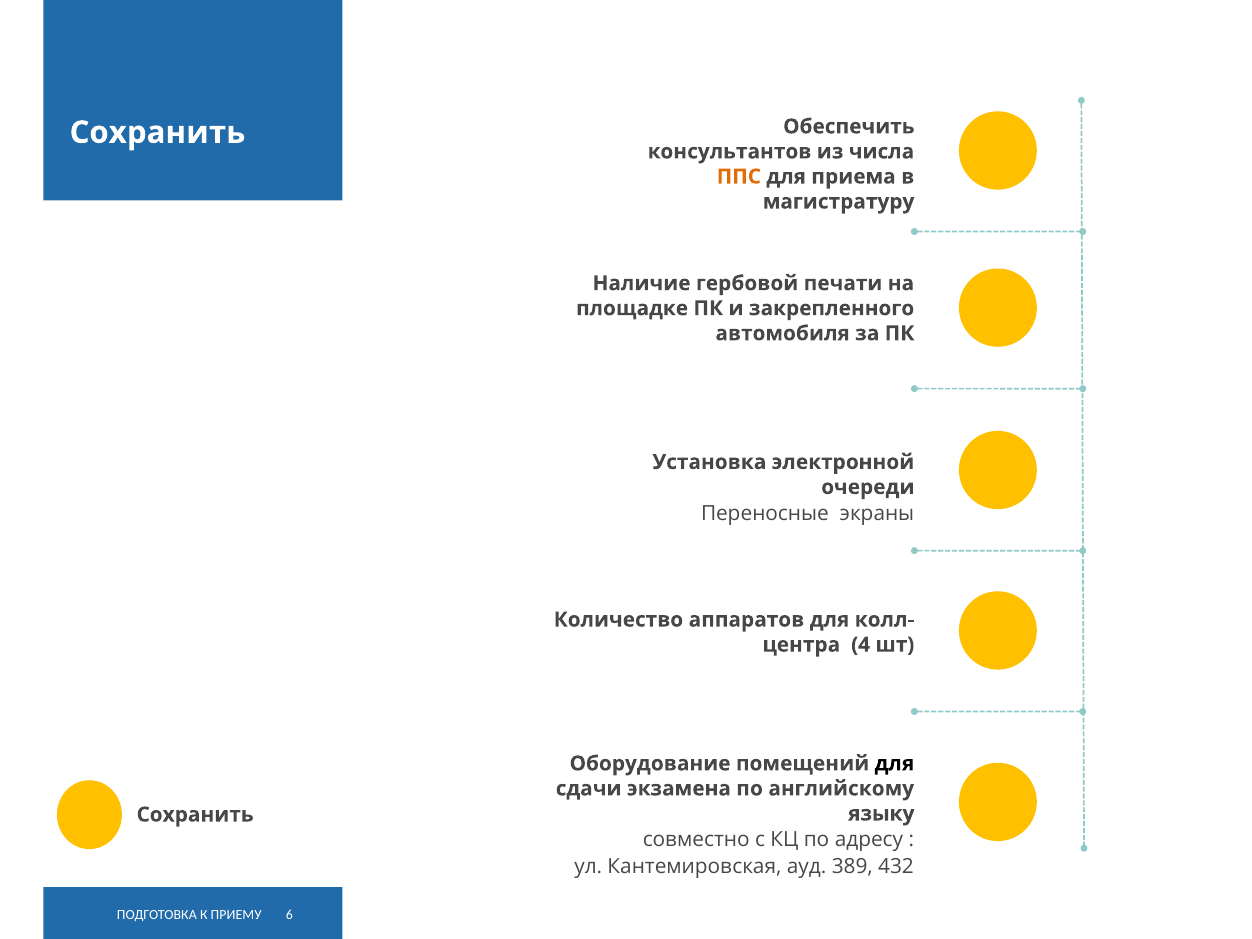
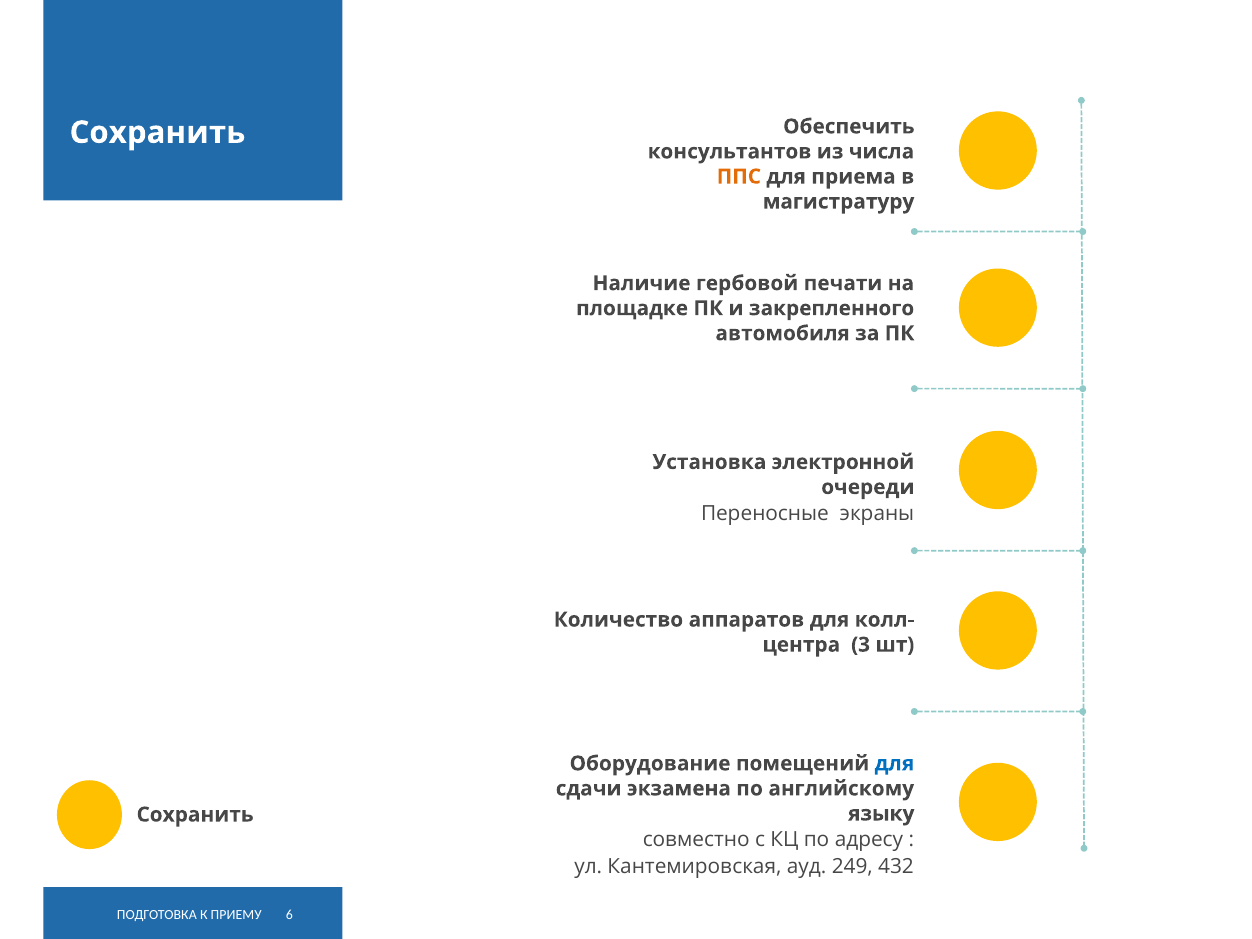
4: 4 -> 3
для at (894, 764) colour: black -> blue
389: 389 -> 249
